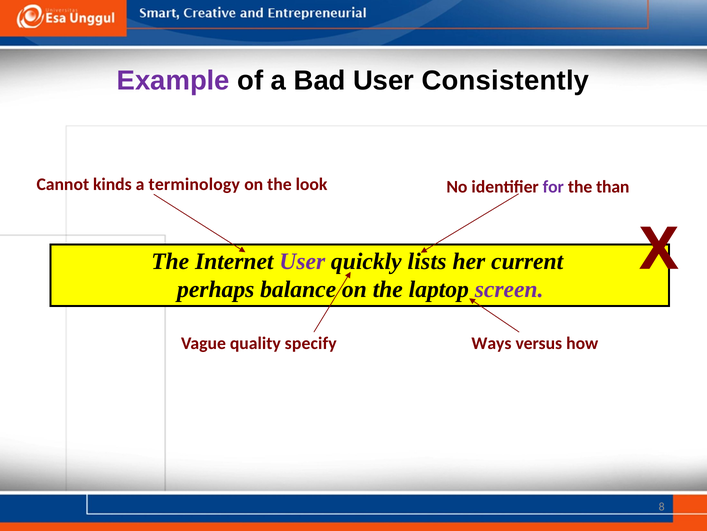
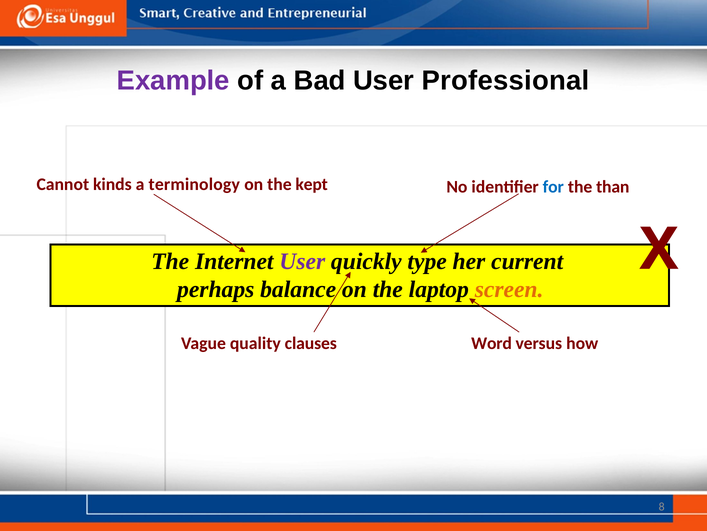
Consistently: Consistently -> Professional
look: look -> kept
for colour: purple -> blue
lists: lists -> type
screen colour: purple -> orange
specify: specify -> clauses
Ways: Ways -> Word
